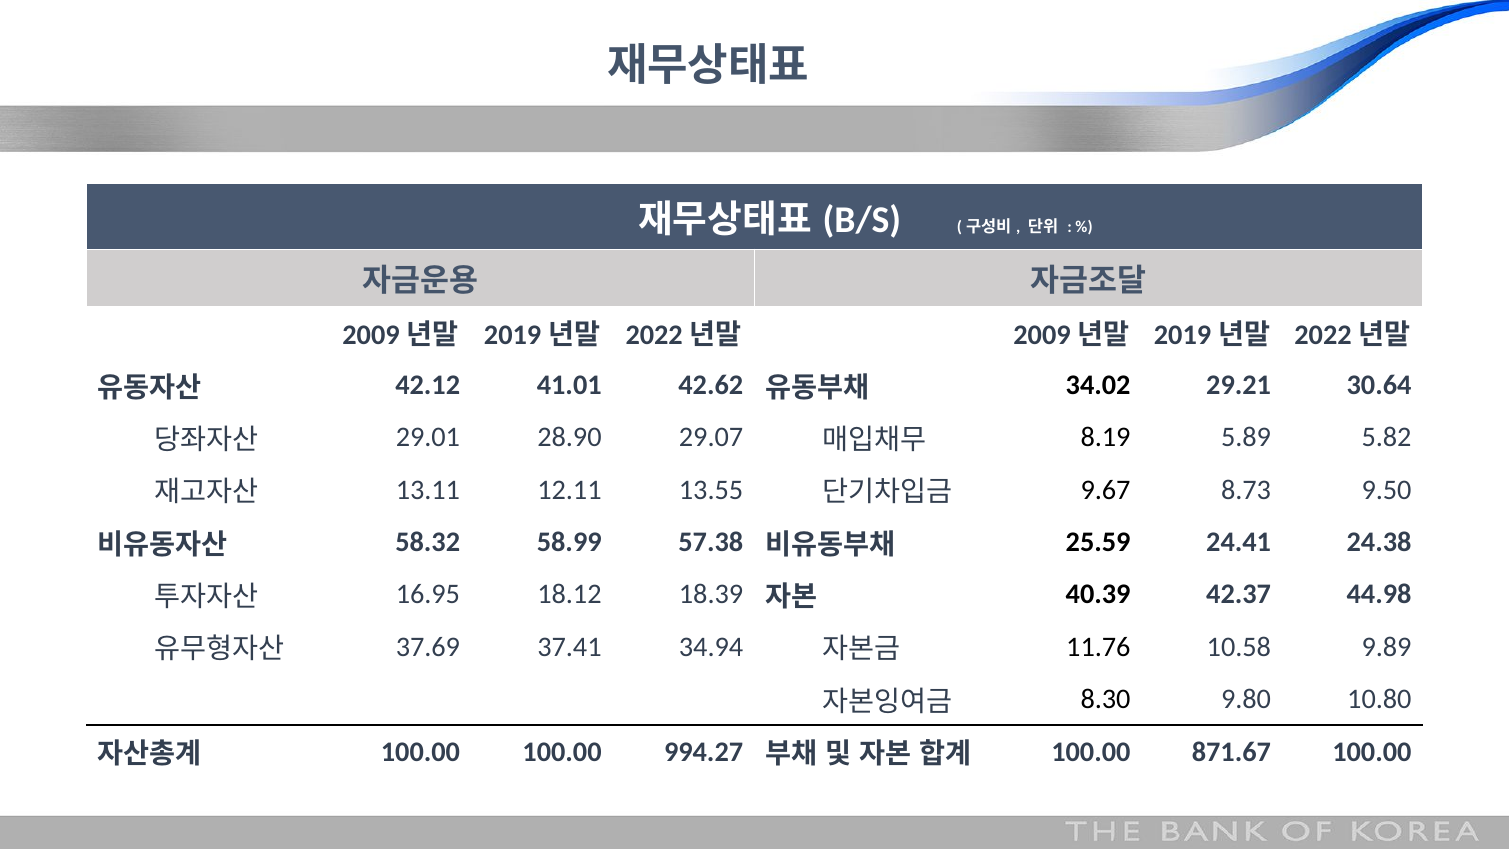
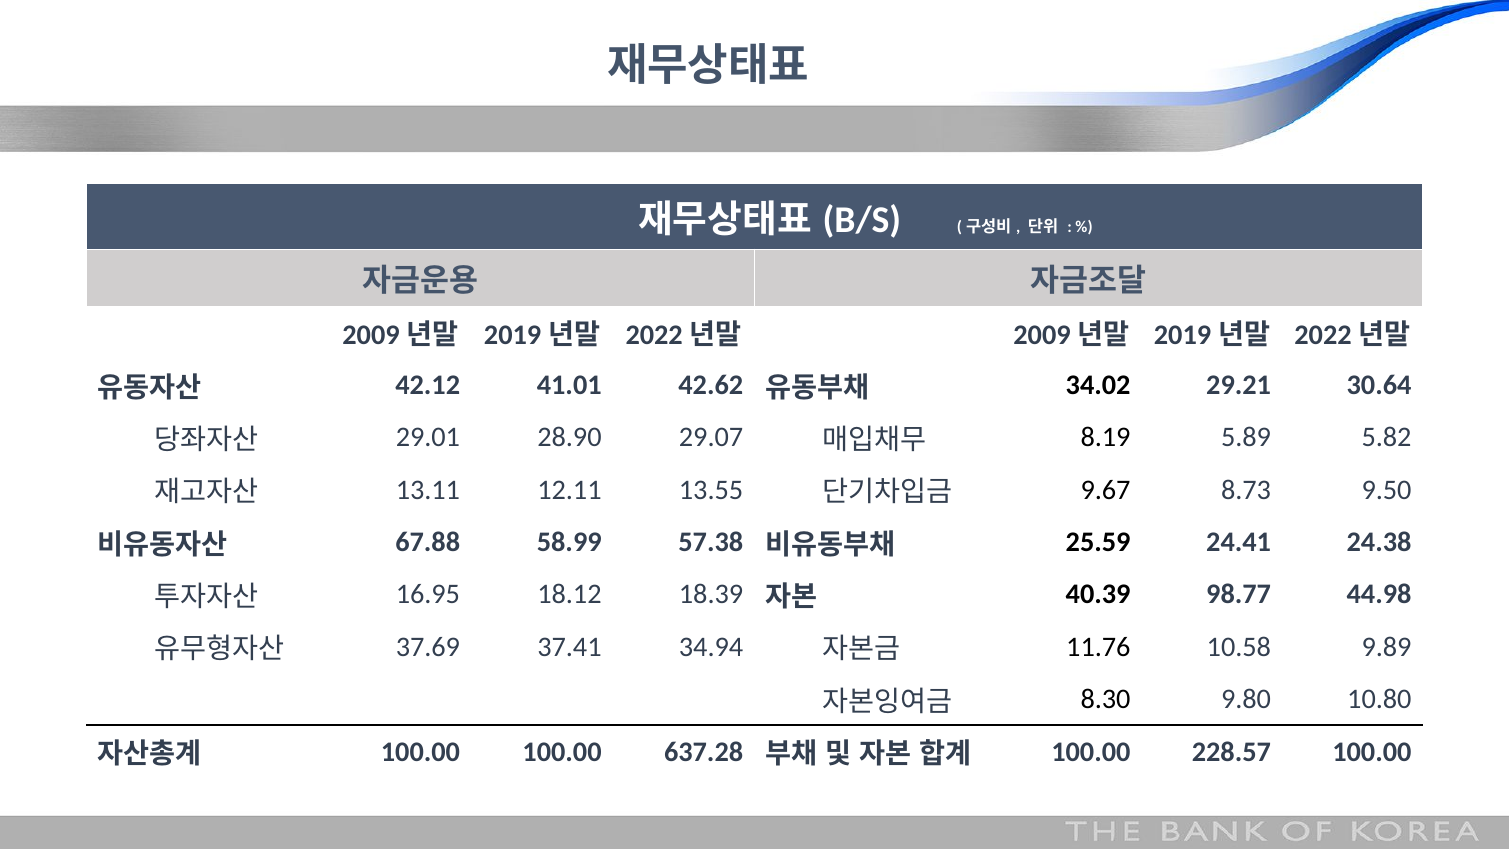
58.32: 58.32 -> 67.88
42.37: 42.37 -> 98.77
994.27: 994.27 -> 637.28
871.67: 871.67 -> 228.57
